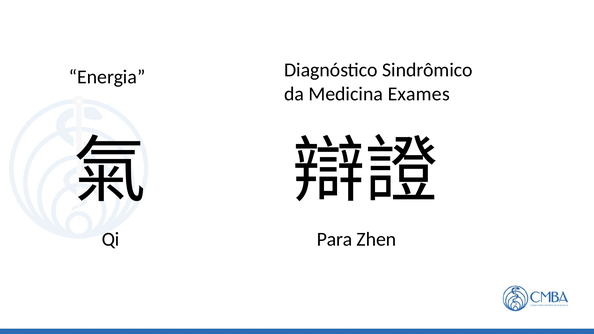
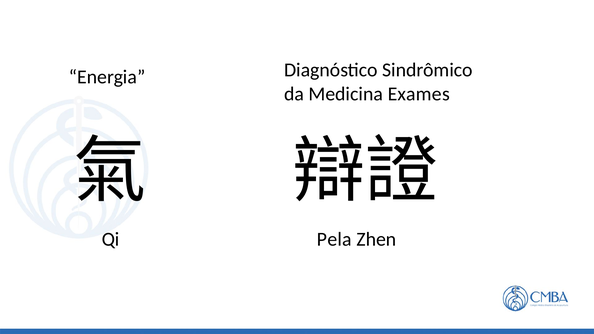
Para: Para -> Pela
